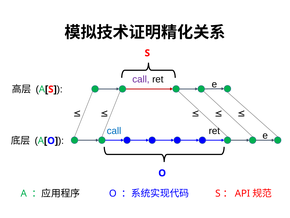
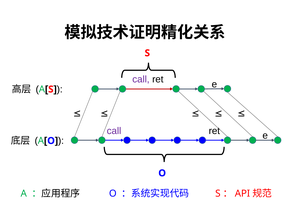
call at (114, 131) colour: blue -> purple
